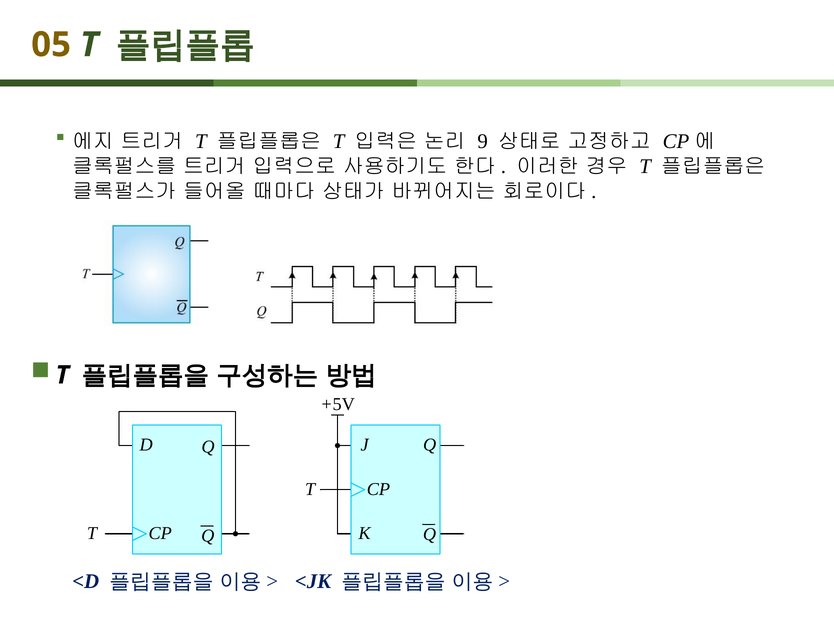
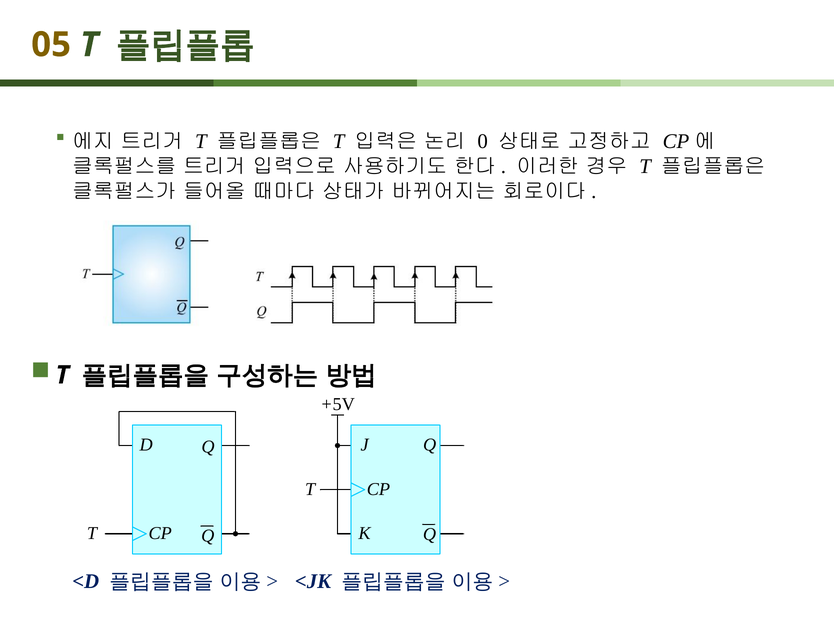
9: 9 -> 0
